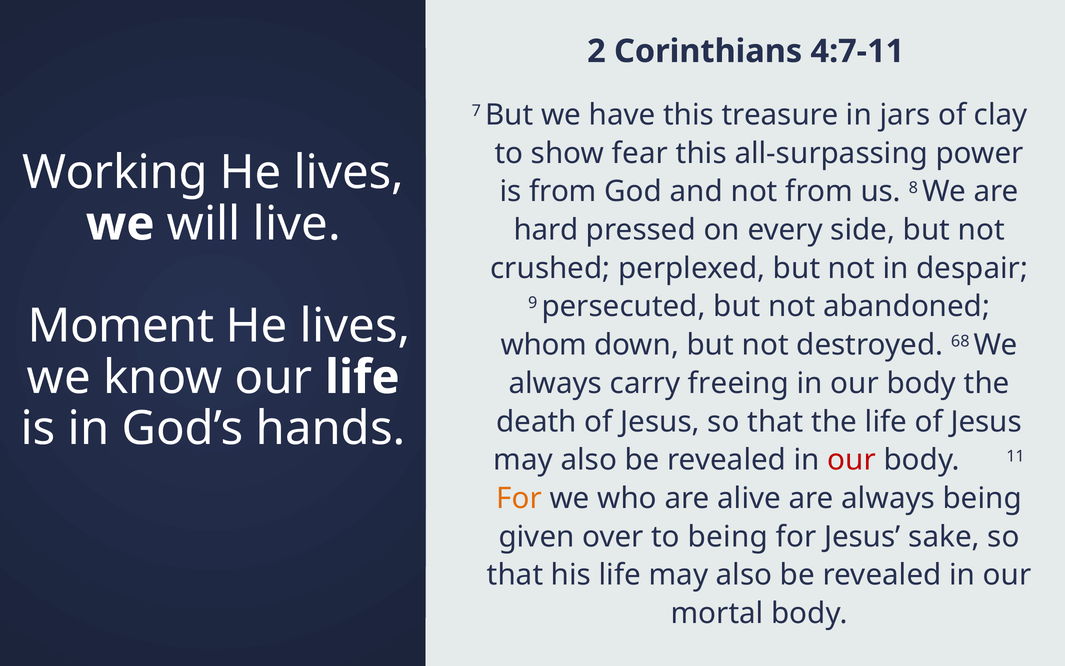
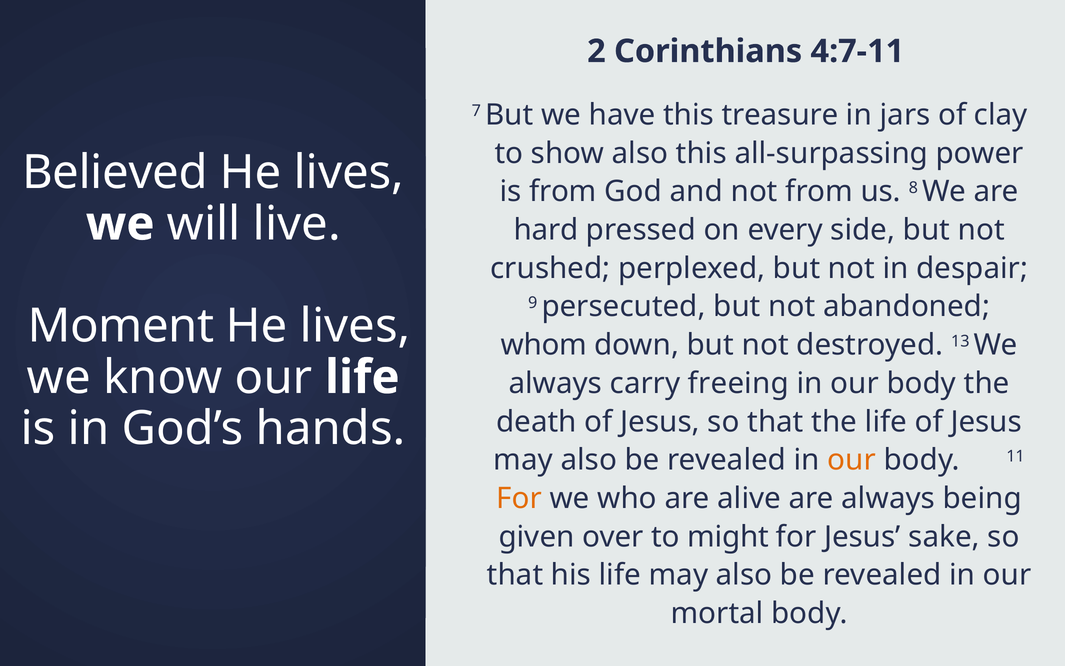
show fear: fear -> also
Working: Working -> Believed
68: 68 -> 13
our at (852, 460) colour: red -> orange
to being: being -> might
